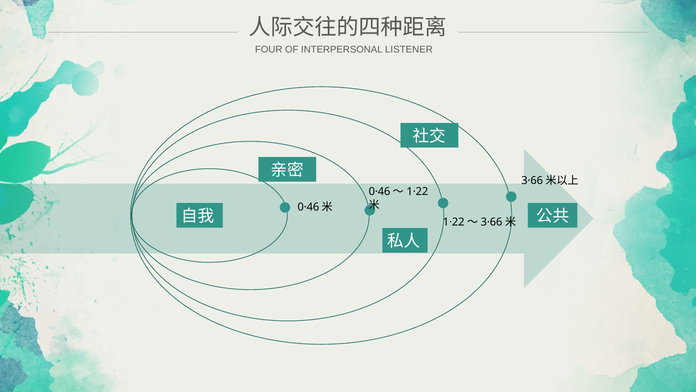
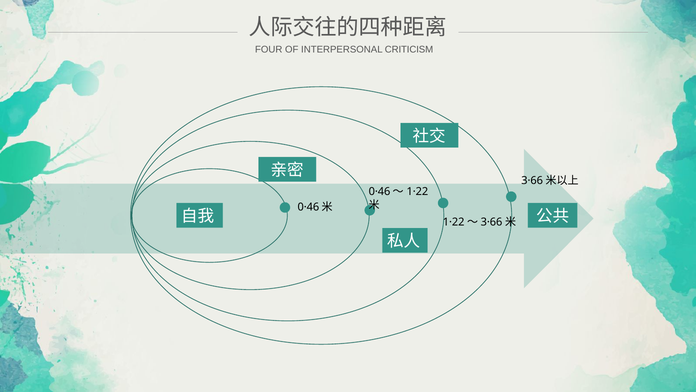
LISTENER: LISTENER -> CRITICISM
